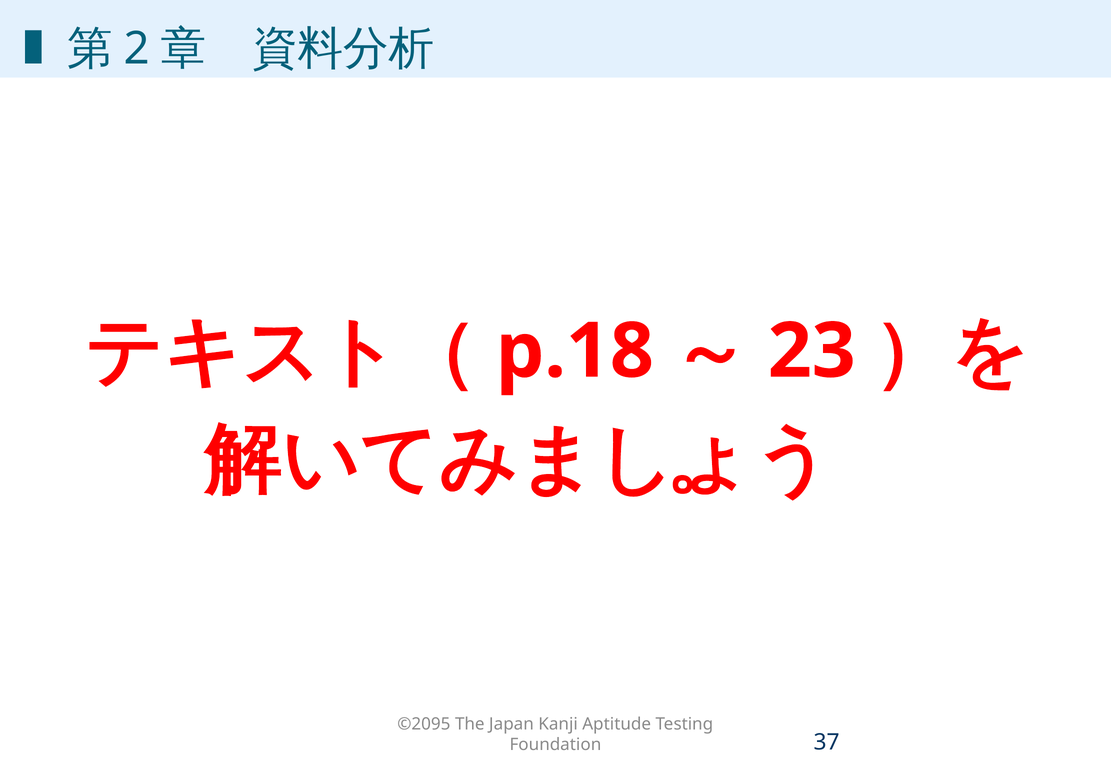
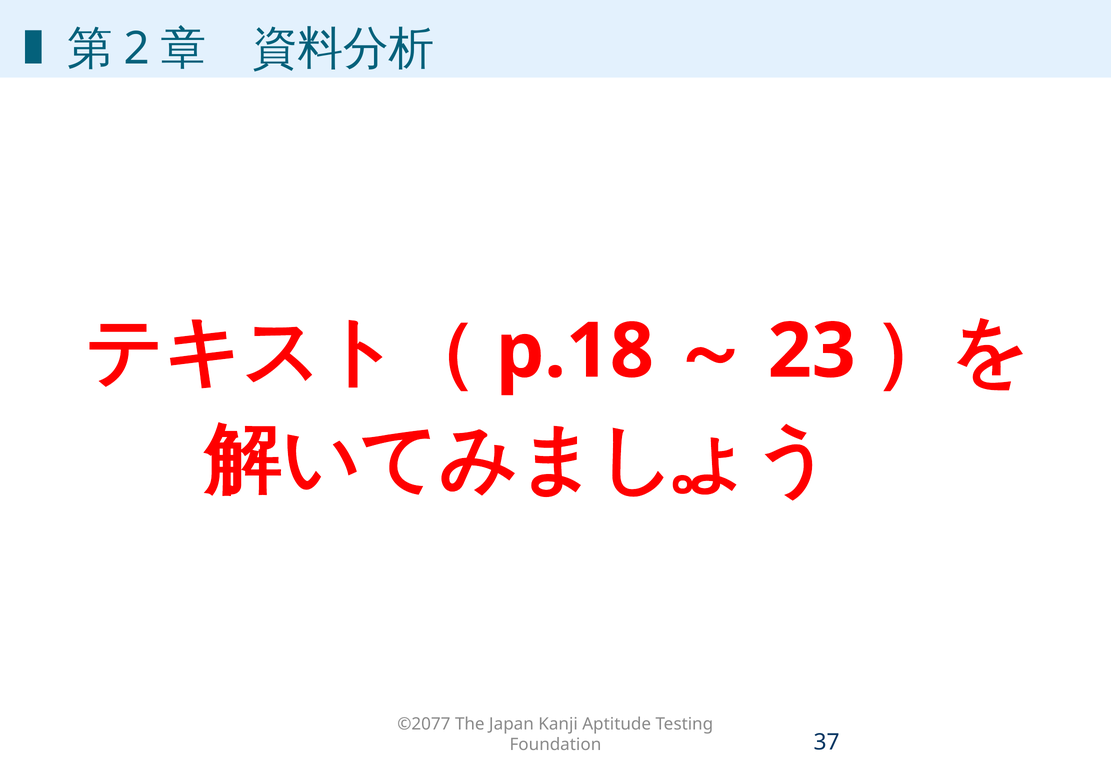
©2095: ©2095 -> ©2077
